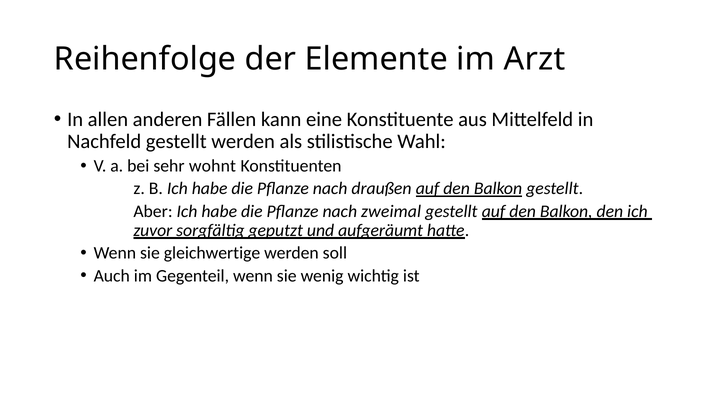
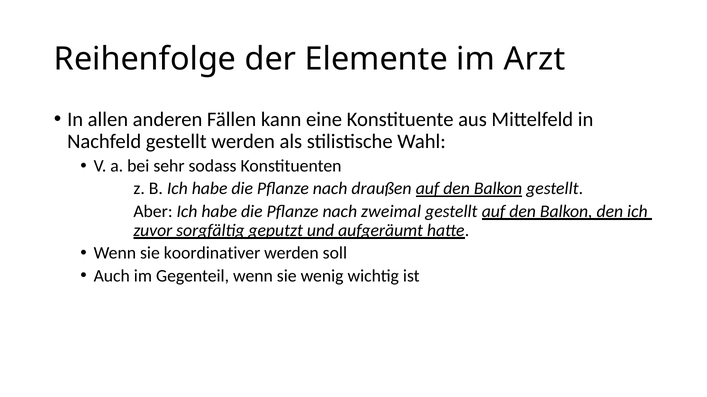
wohnt: wohnt -> sodass
gleichwertige: gleichwertige -> koordinativer
